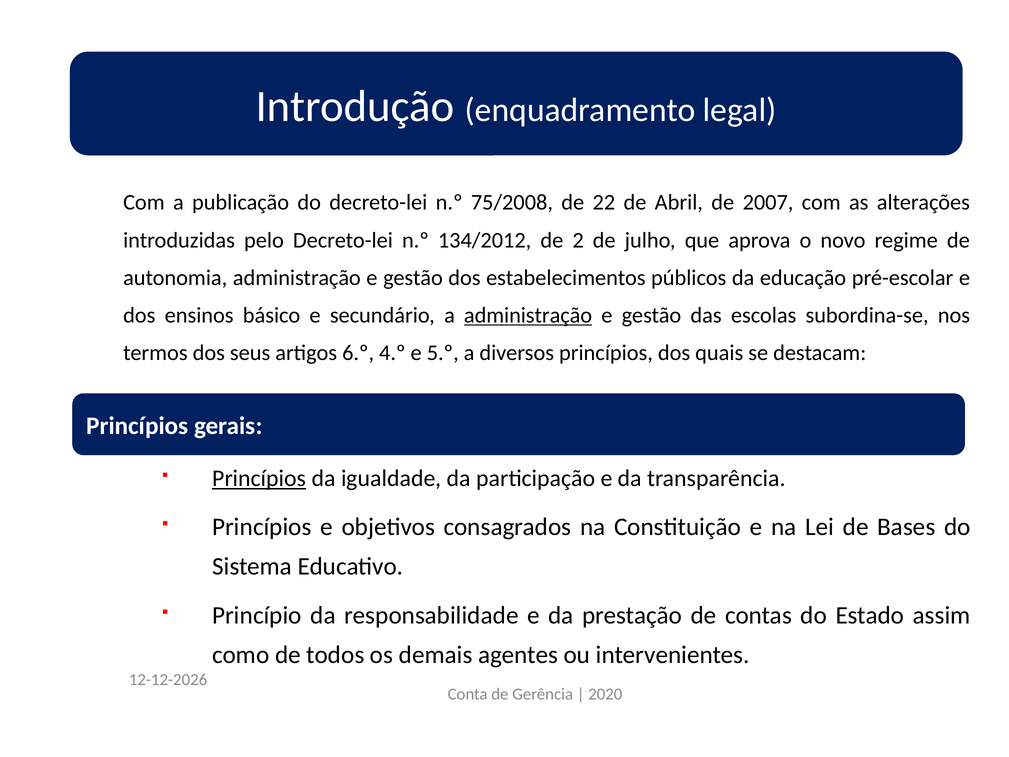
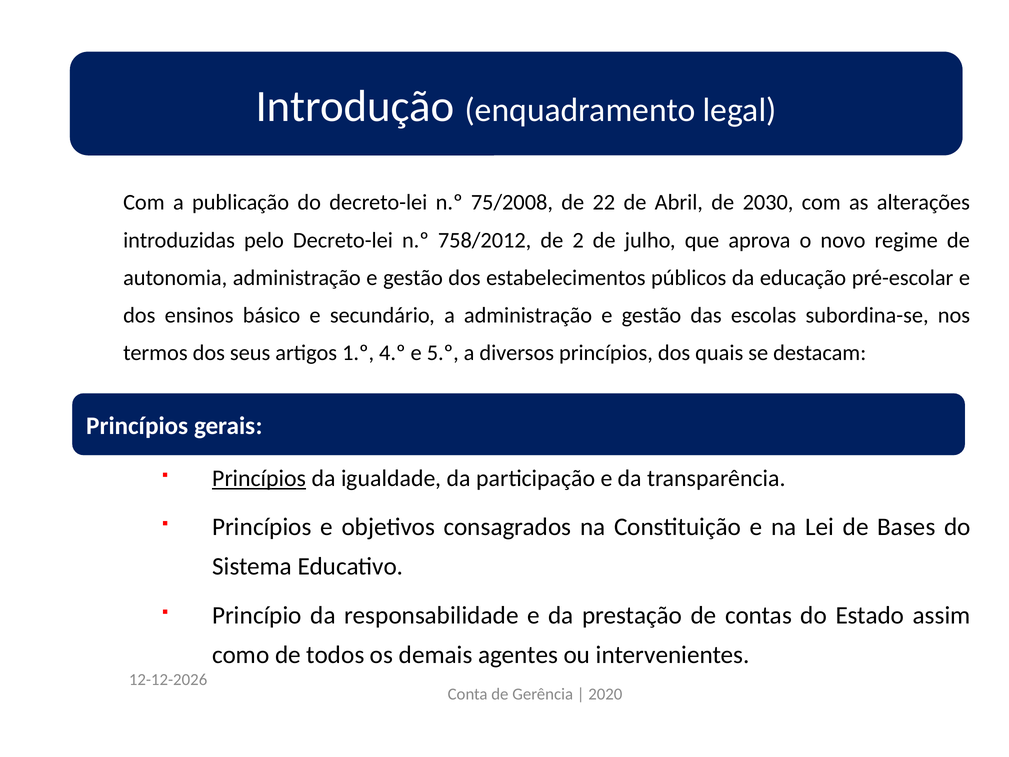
2007: 2007 -> 2030
134/2012: 134/2012 -> 758/2012
administração at (528, 315) underline: present -> none
6.º: 6.º -> 1.º
